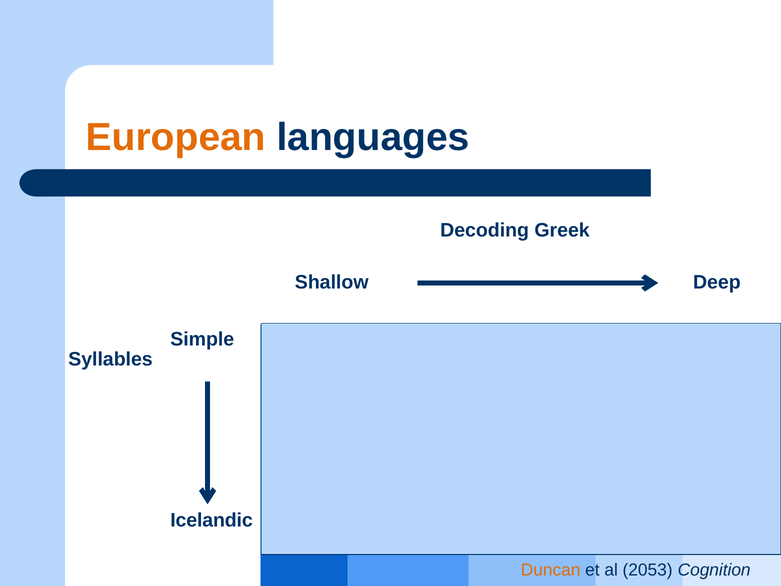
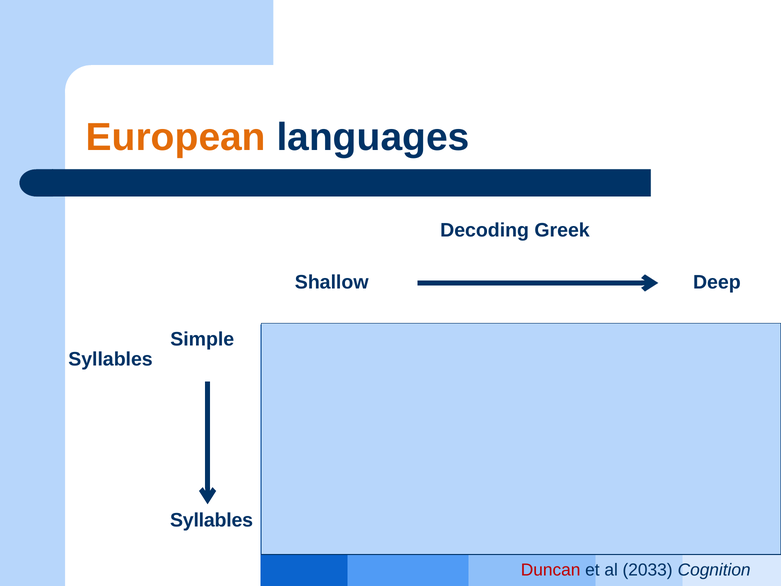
Icelandic at (212, 520): Icelandic -> Syllables
Duncan colour: orange -> red
2053: 2053 -> 2033
